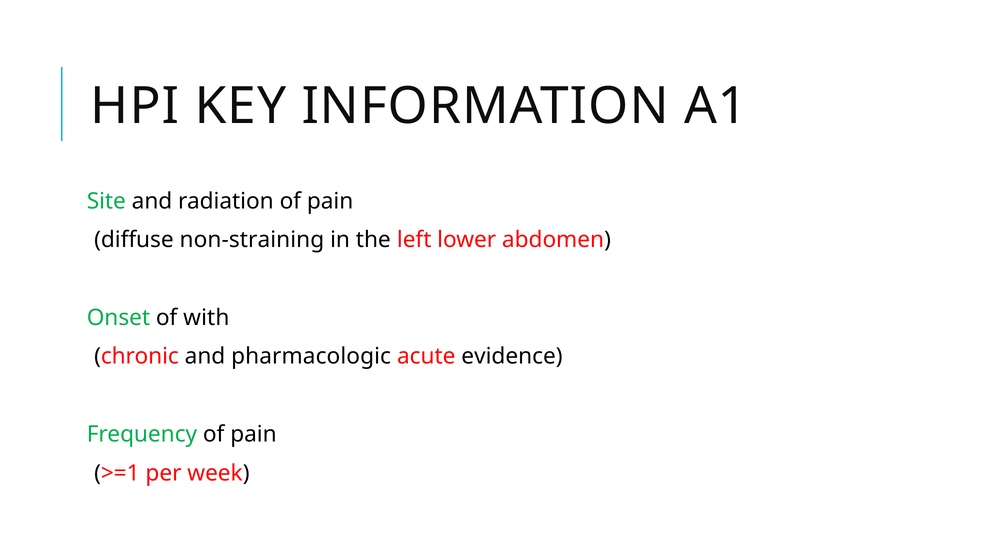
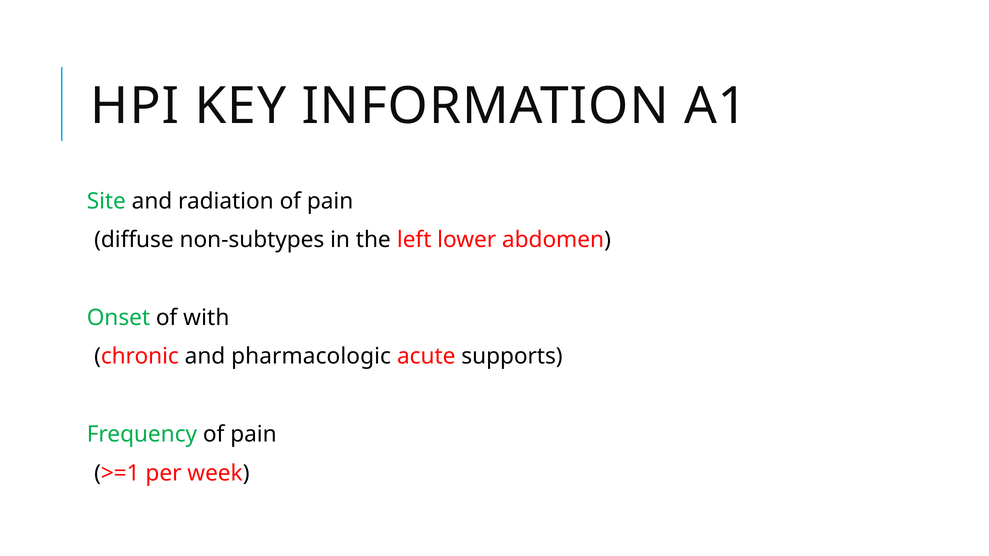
non-straining: non-straining -> non-subtypes
evidence: evidence -> supports
